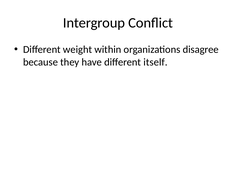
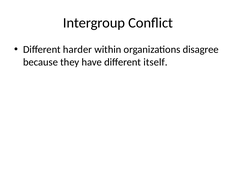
weight: weight -> harder
